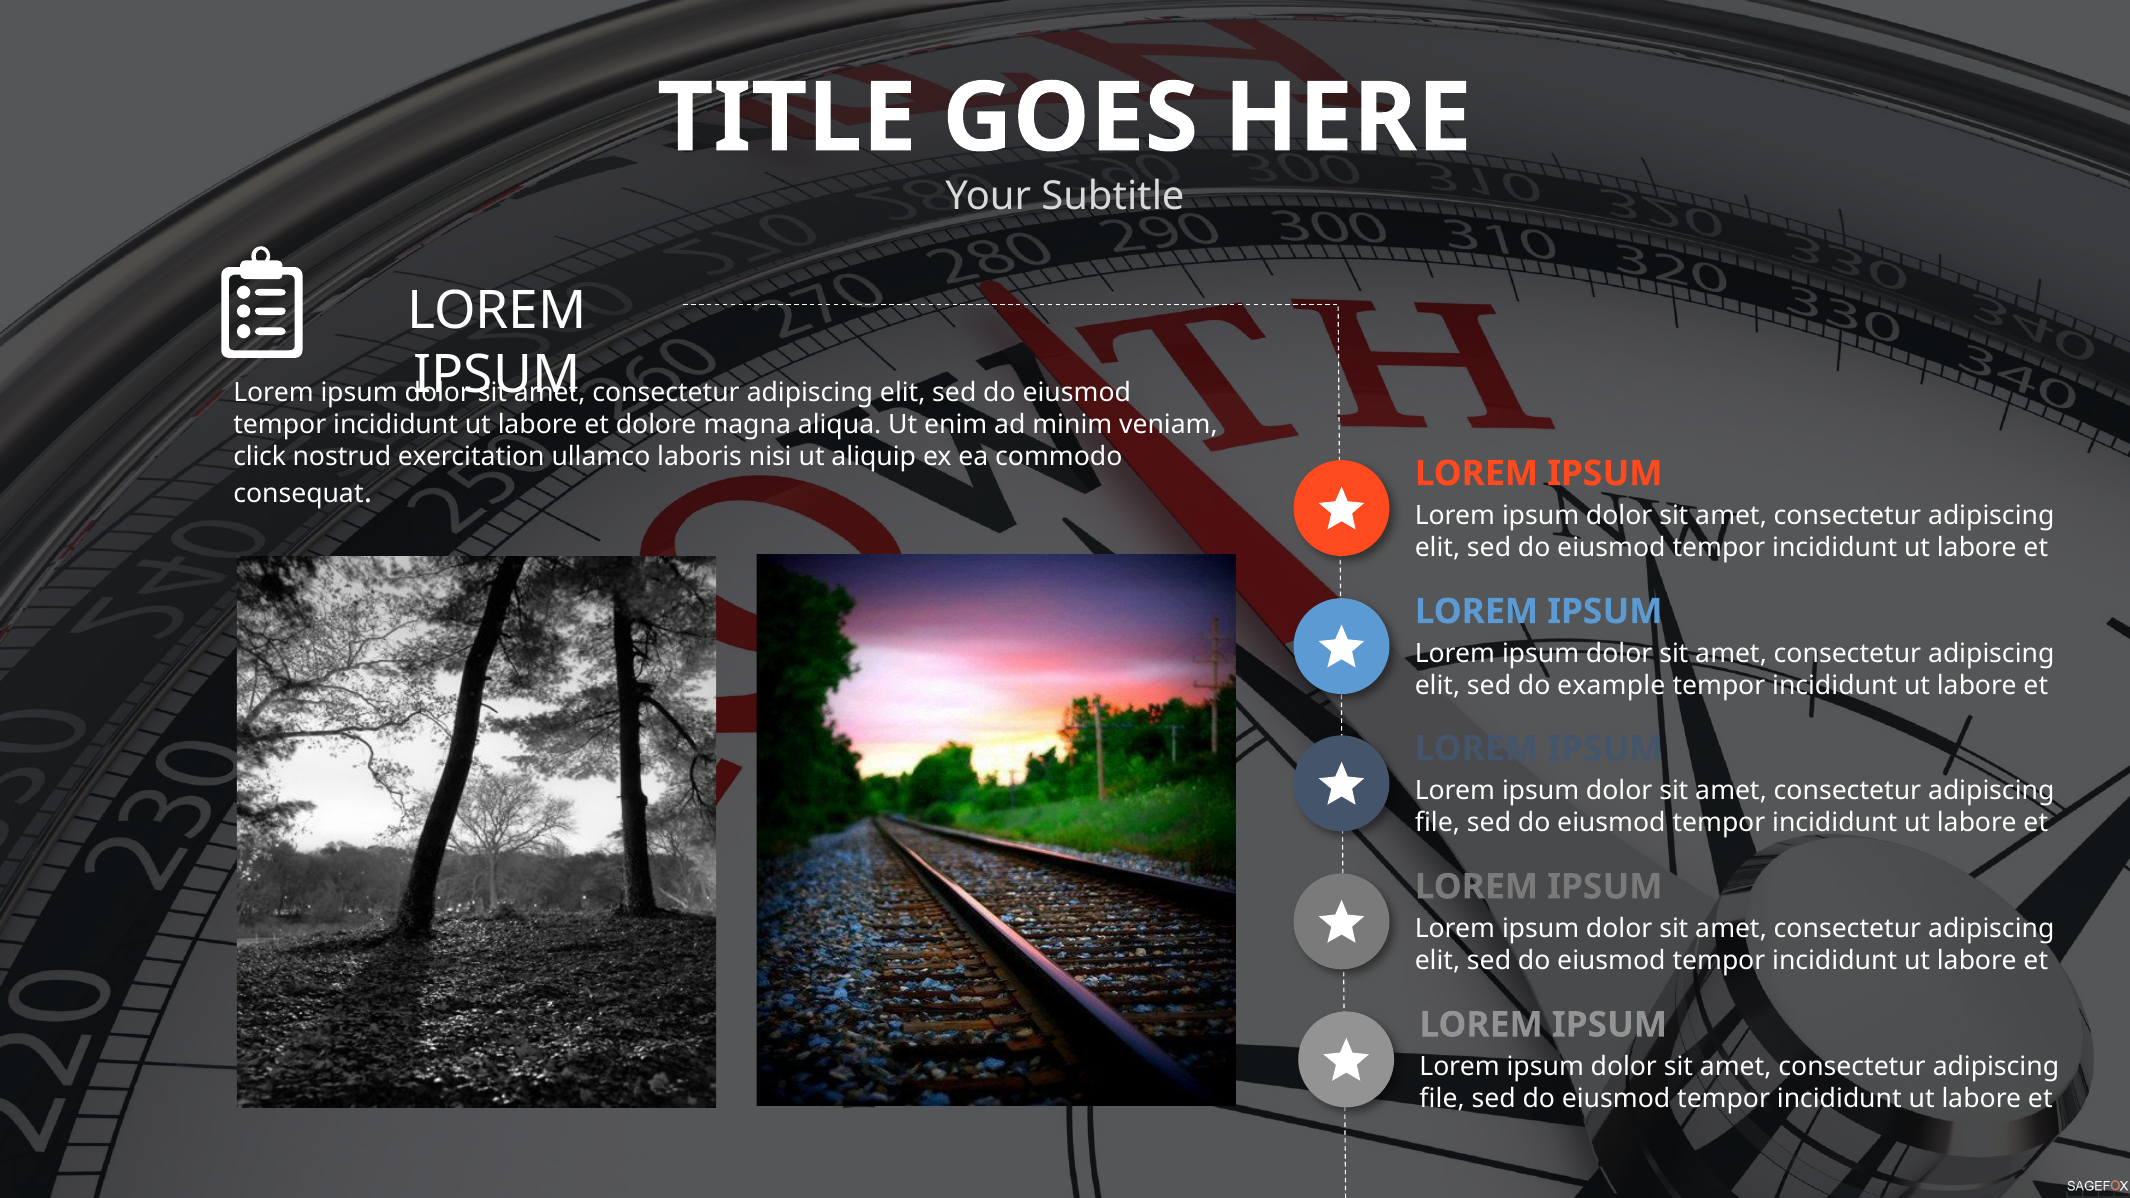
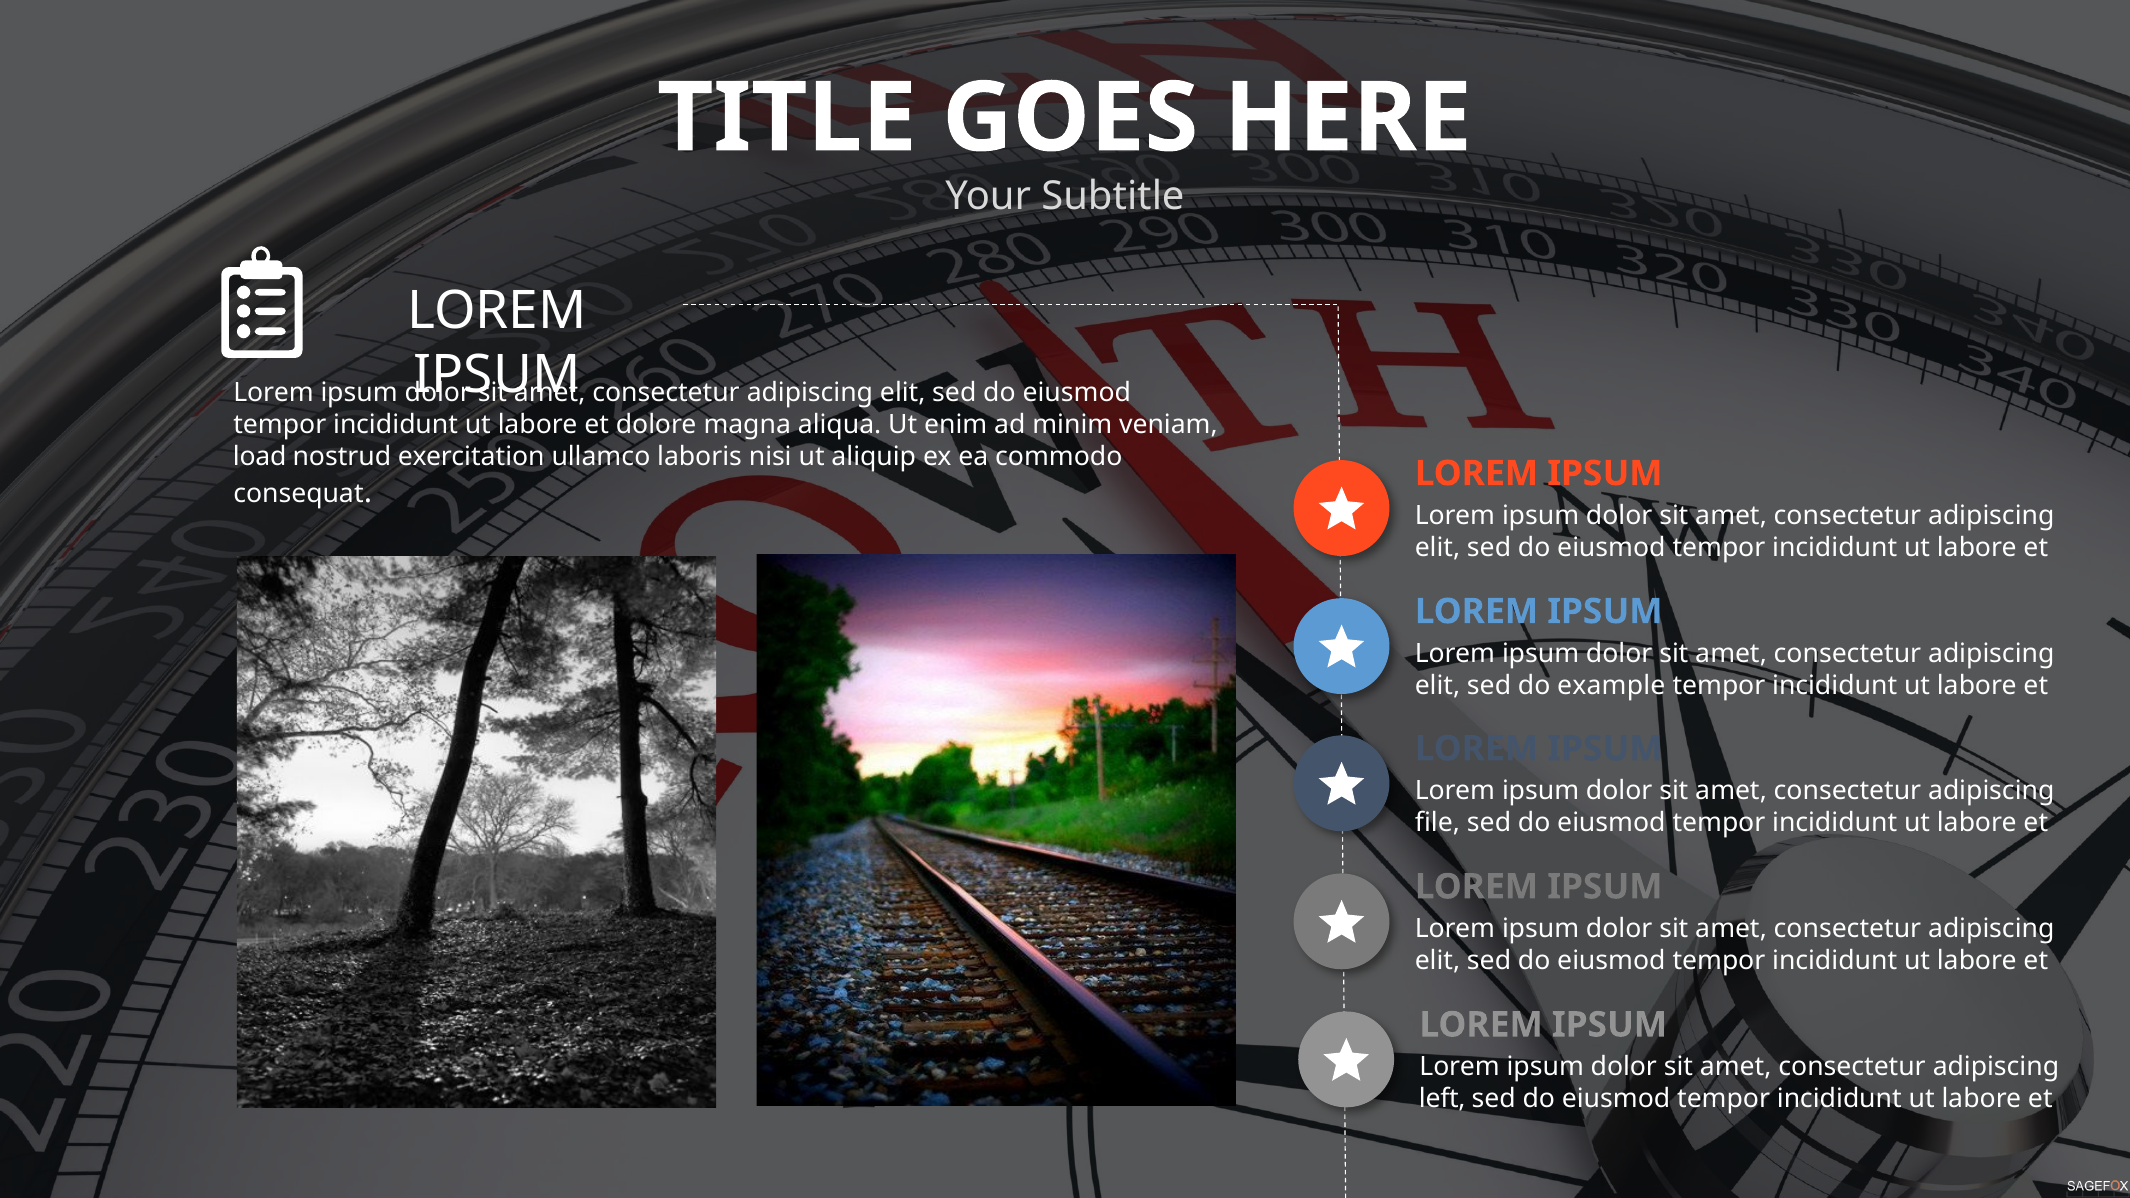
click: click -> load
file at (1442, 1099): file -> left
